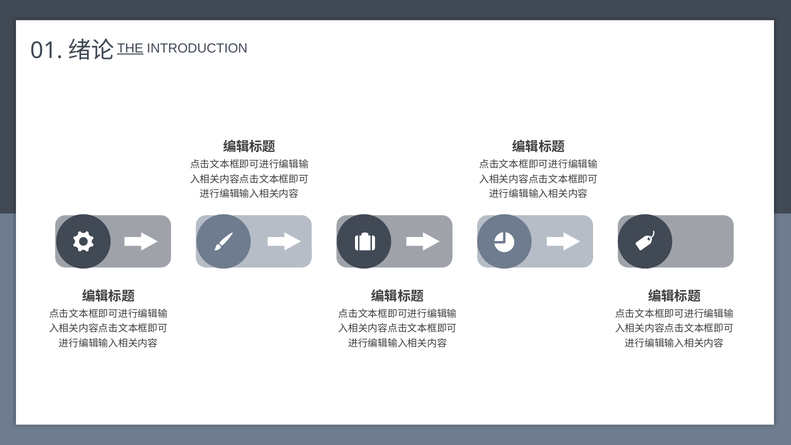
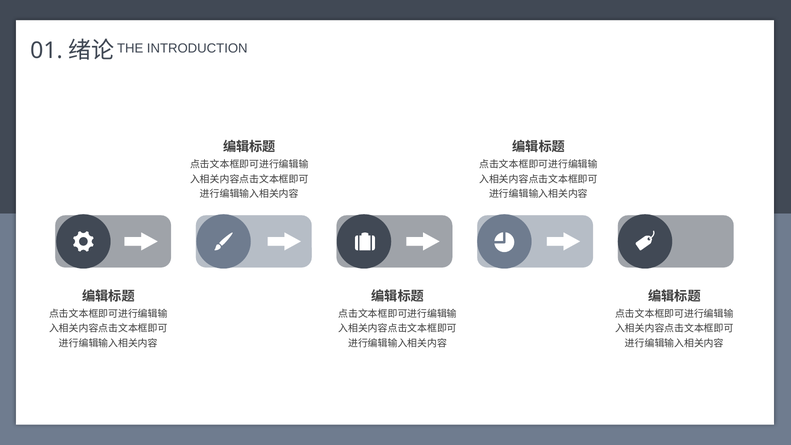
THE underline: present -> none
